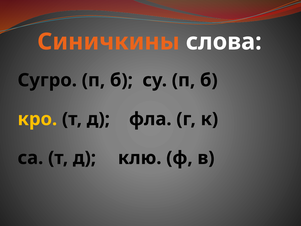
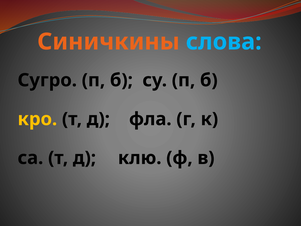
слова colour: white -> light blue
